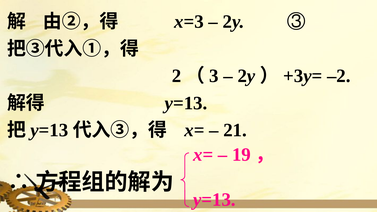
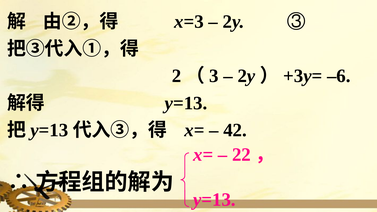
–2: –2 -> –6
21: 21 -> 42
19: 19 -> 22
